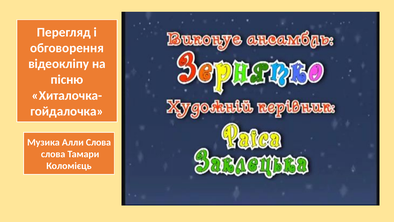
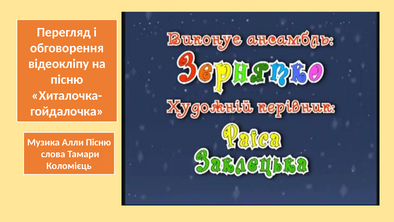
Алли Слова: Слова -> Пісню
